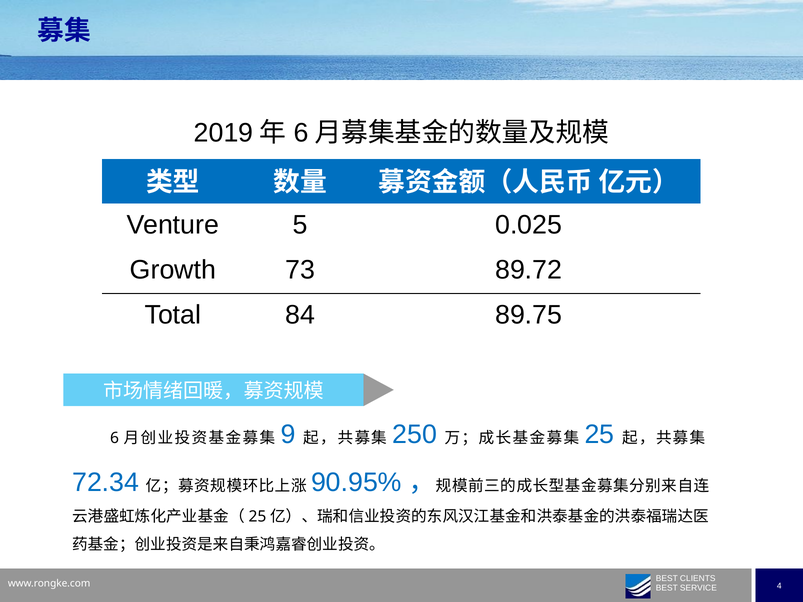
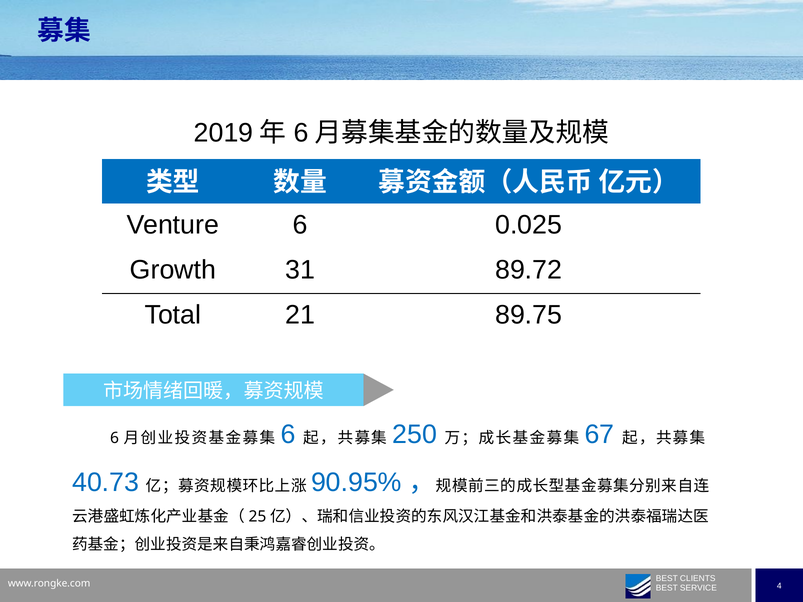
Venture 5: 5 -> 6
73: 73 -> 31
84: 84 -> 21
9 at (288, 434): 9 -> 6
25: 25 -> 67
72.34: 72.34 -> 40.73
